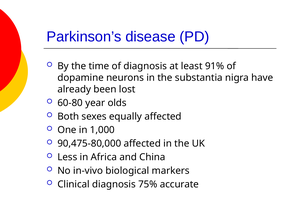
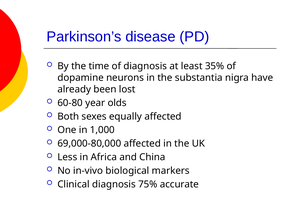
91%: 91% -> 35%
90,475-80,000: 90,475-80,000 -> 69,000-80,000
